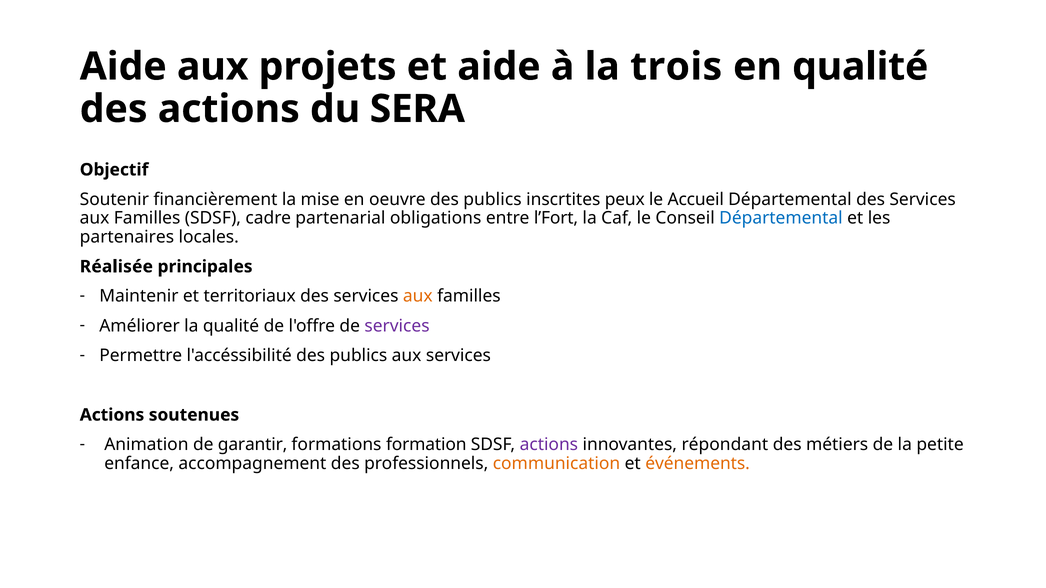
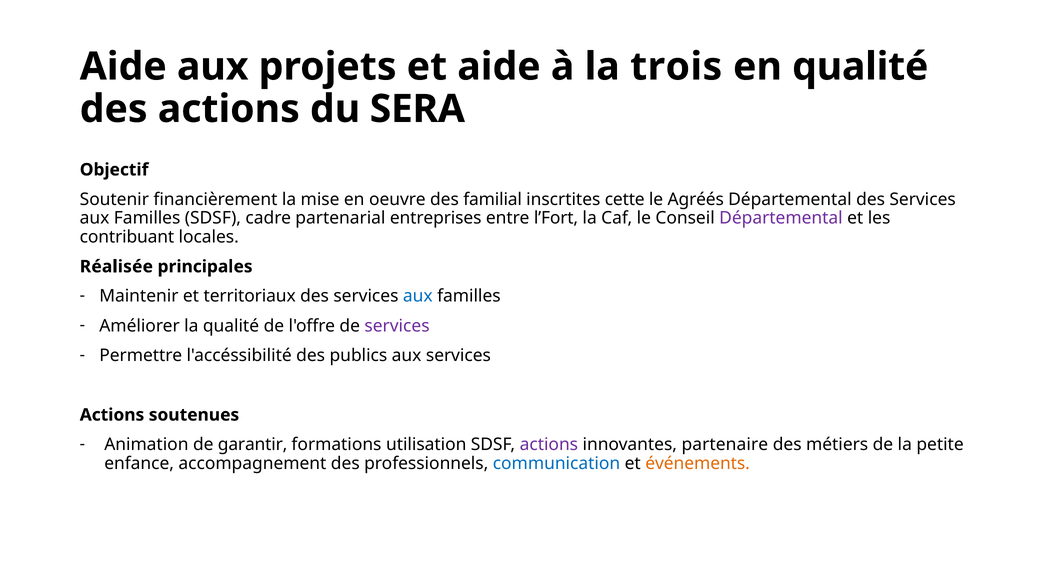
oeuvre des publics: publics -> familial
peux: peux -> cette
Accueil: Accueil -> Agréés
obligations: obligations -> entreprises
Départemental at (781, 218) colour: blue -> purple
partenaires: partenaires -> contribuant
aux at (418, 296) colour: orange -> blue
formation: formation -> utilisation
répondant: répondant -> partenaire
communication colour: orange -> blue
